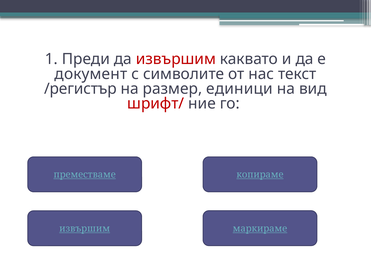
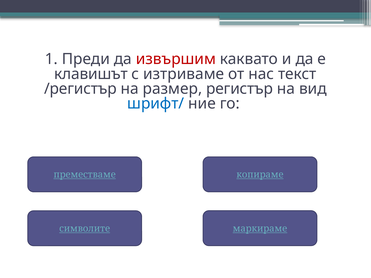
документ: документ -> клавишът
символите: символите -> изтриваме
единици: единици -> регистър
шрифт/ colour: red -> blue
извършим at (85, 229): извършим -> символите
